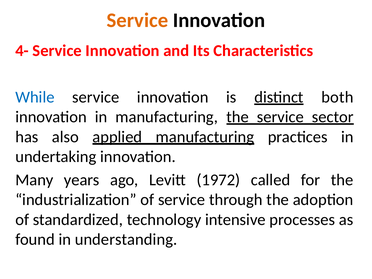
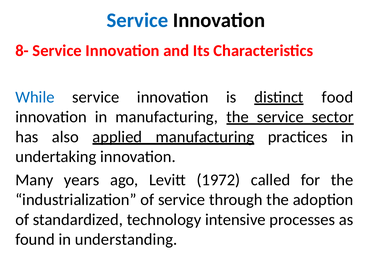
Service at (137, 20) colour: orange -> blue
4-: 4- -> 8-
both: both -> food
